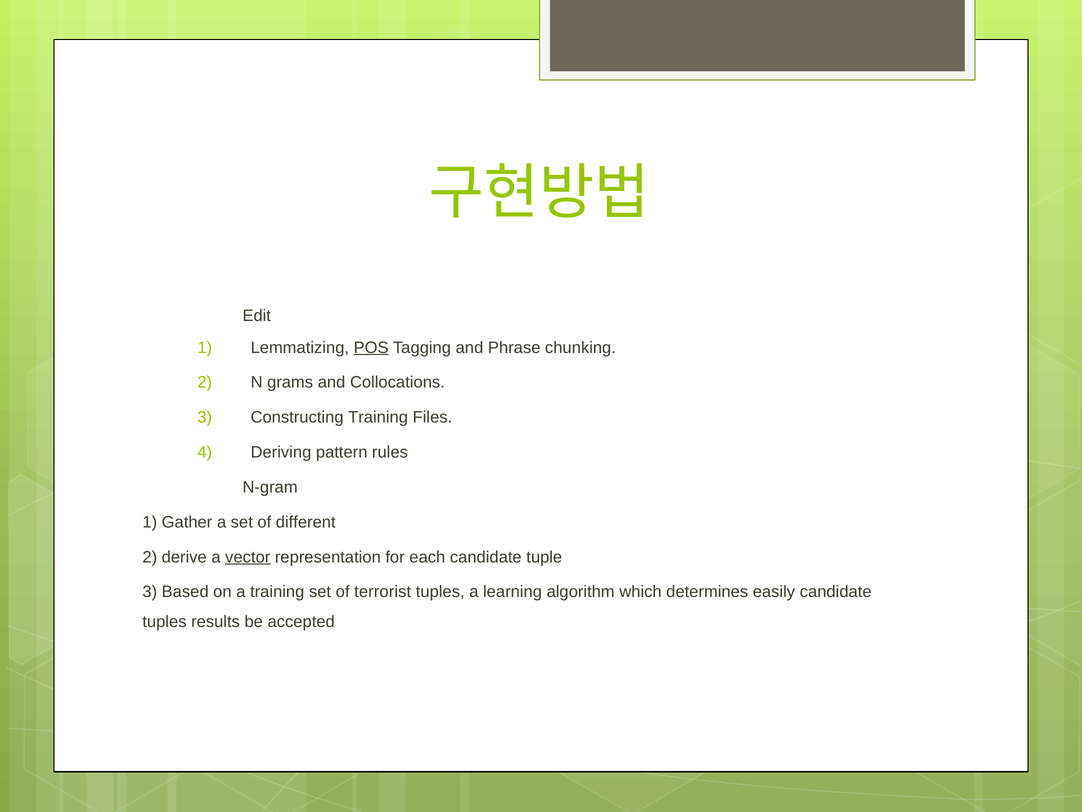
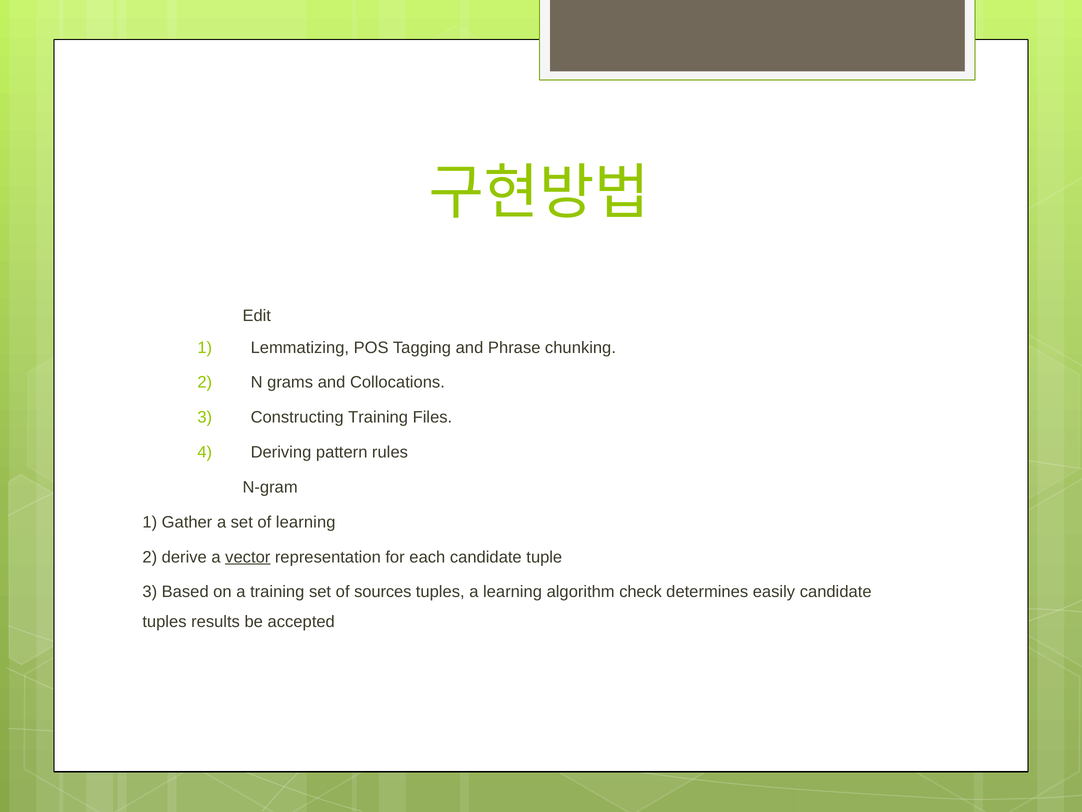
POS underline: present -> none
of different: different -> learning
terrorist: terrorist -> sources
which: which -> check
